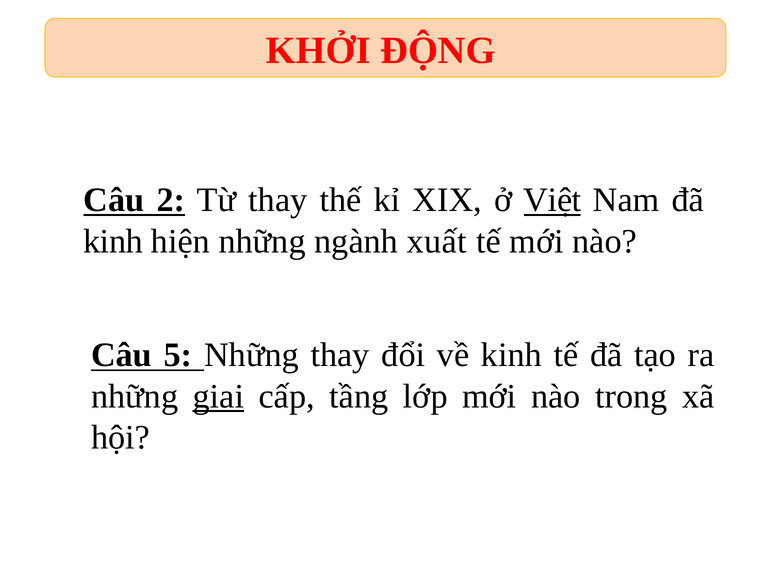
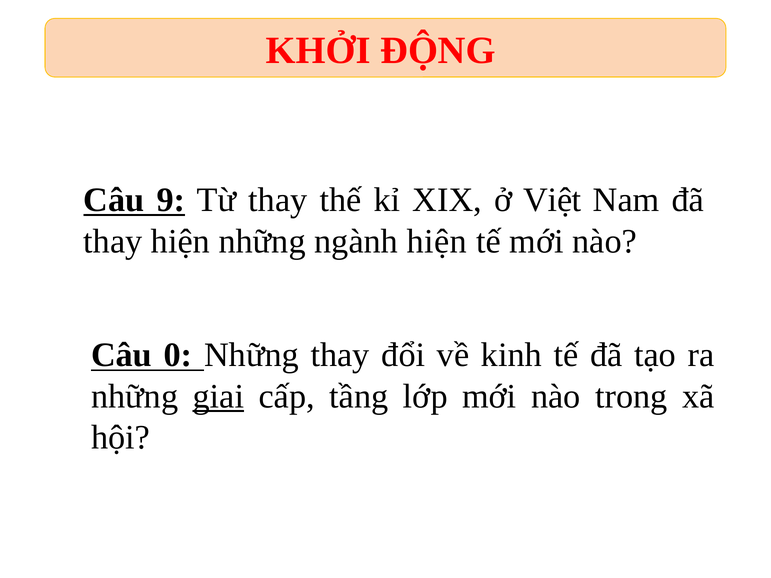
2: 2 -> 9
Việt underline: present -> none
kinh at (113, 241): kinh -> thay
ngành xuất: xuất -> hiện
5: 5 -> 0
